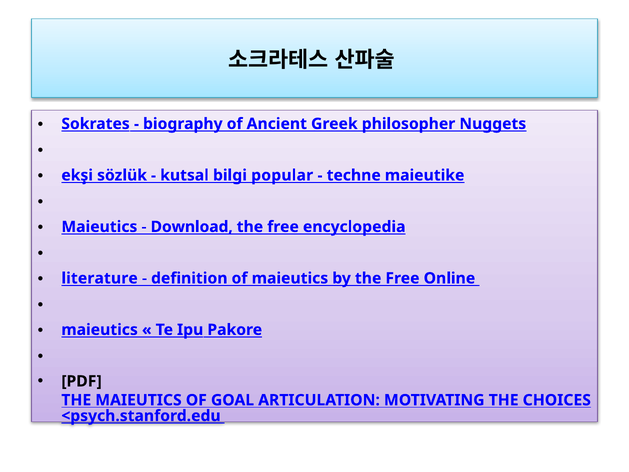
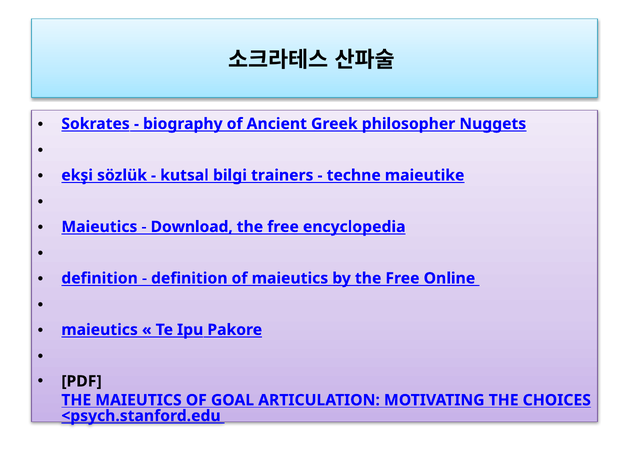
popular: popular -> trainers
literature at (100, 278): literature -> definition
